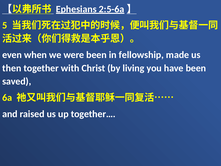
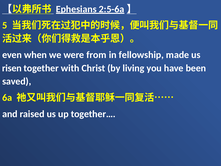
were been: been -> from
then: then -> risen
